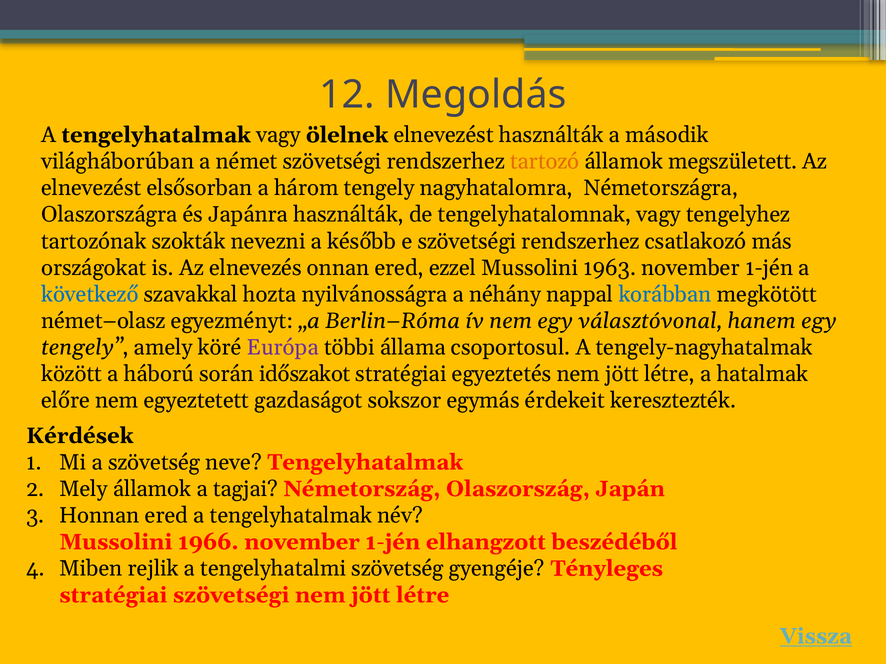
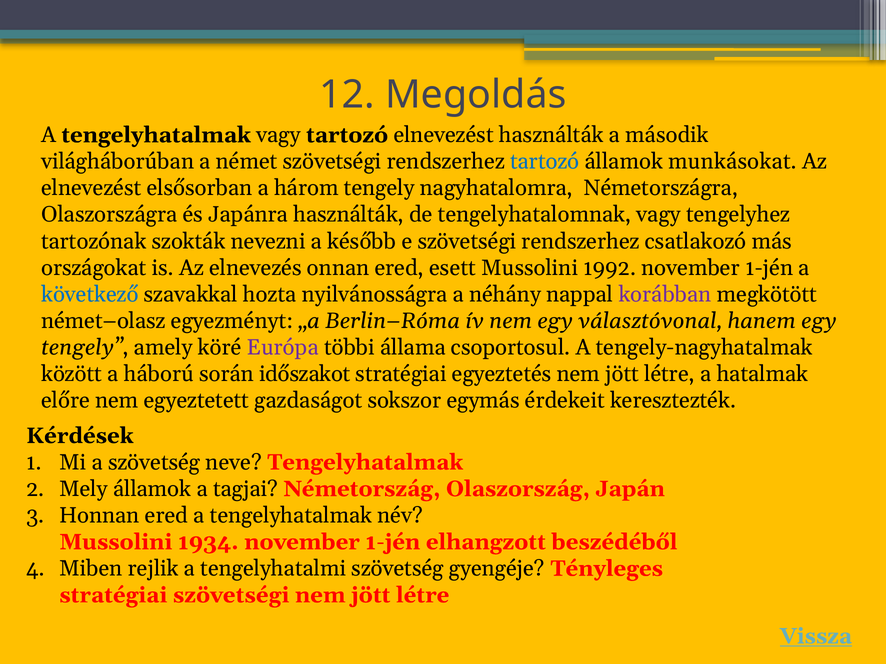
vagy ölelnek: ölelnek -> tartozó
tartozó at (545, 162) colour: orange -> blue
megszületett: megszületett -> munkásokat
ezzel: ezzel -> esett
1963: 1963 -> 1992
korábban colour: blue -> purple
1966: 1966 -> 1934
